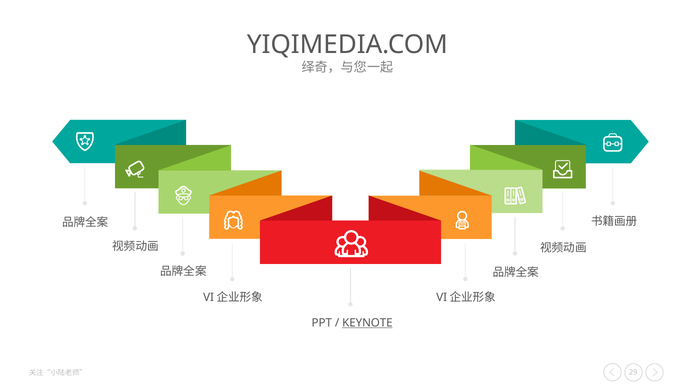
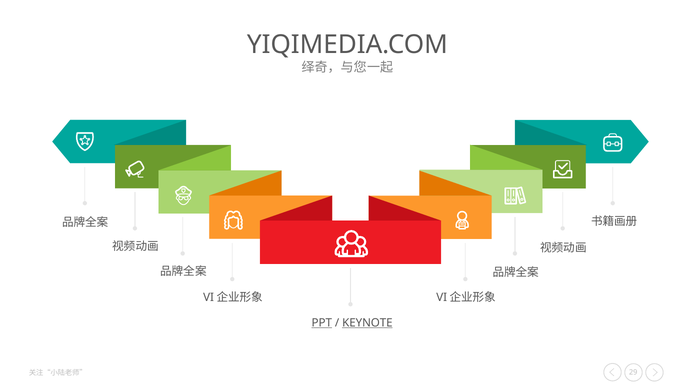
PPT underline: none -> present
